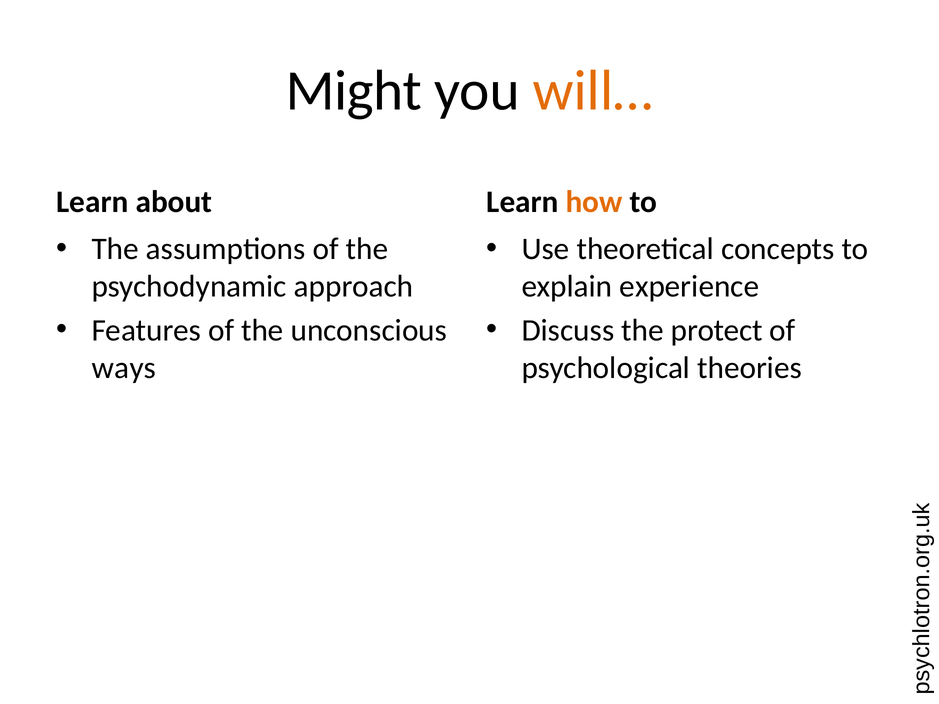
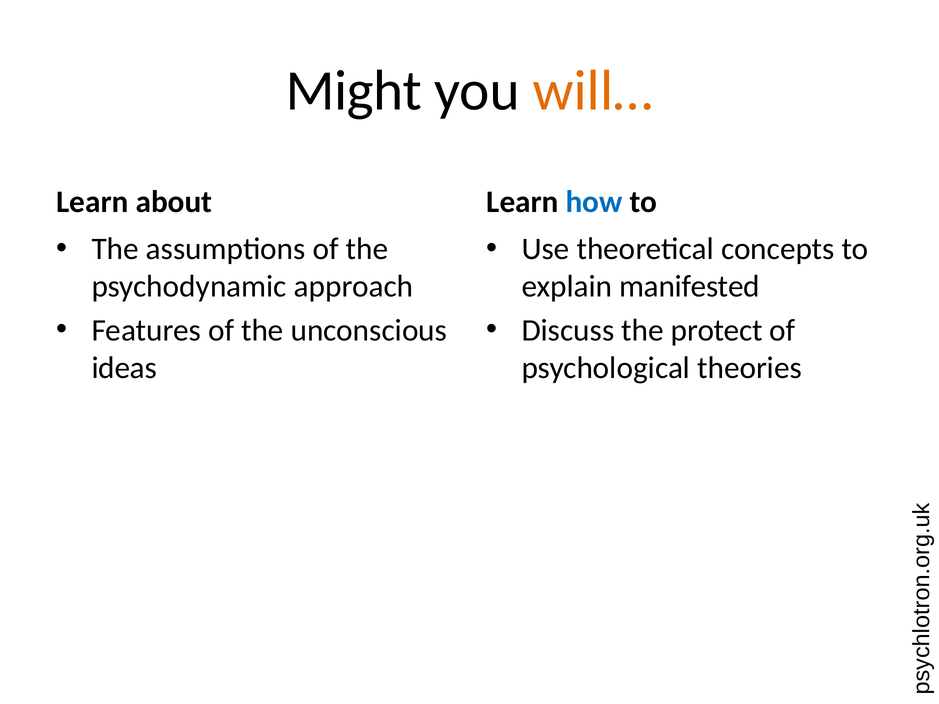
how colour: orange -> blue
experience: experience -> manifested
ways: ways -> ideas
